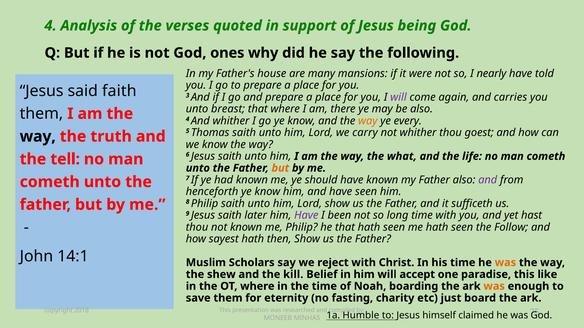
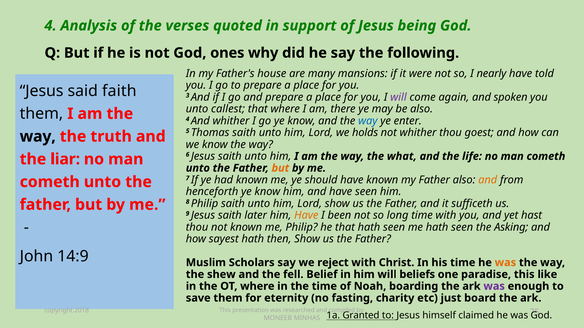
carries: carries -> spoken
breast: breast -> callest
way at (368, 121) colour: orange -> blue
every: every -> enter
carry: carry -> holds
tell: tell -> liar
and at (488, 180) colour: purple -> orange
Have at (306, 216) colour: purple -> orange
Follow: Follow -> Asking
14:1: 14:1 -> 14:9
kill: kill -> fell
accept: accept -> beliefs
was at (494, 287) colour: orange -> purple
Humble: Humble -> Granted
